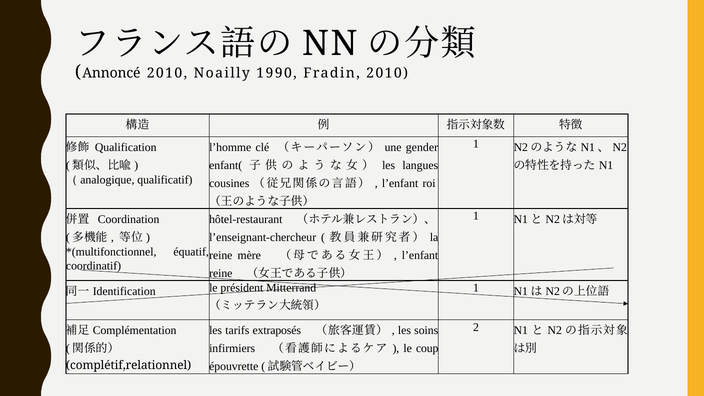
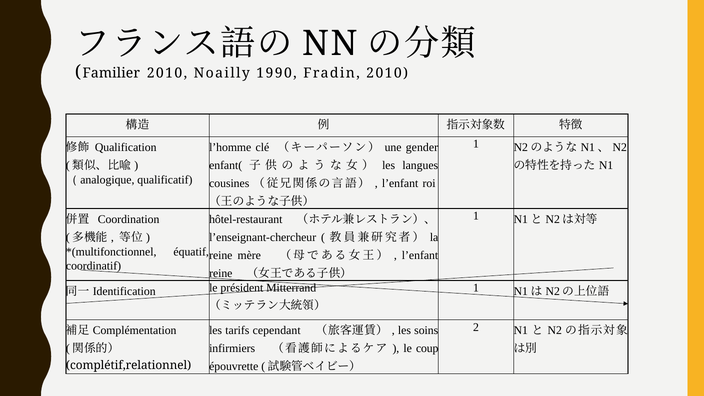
Annoncé: Annoncé -> Familier
extraposés: extraposés -> cependant
